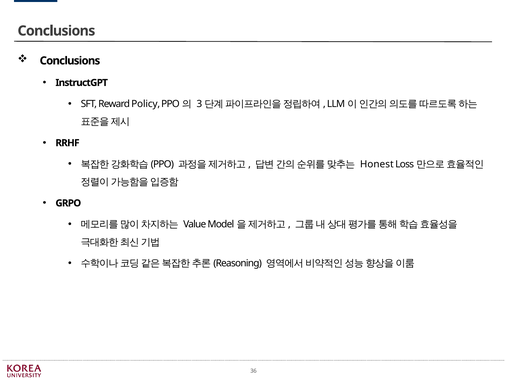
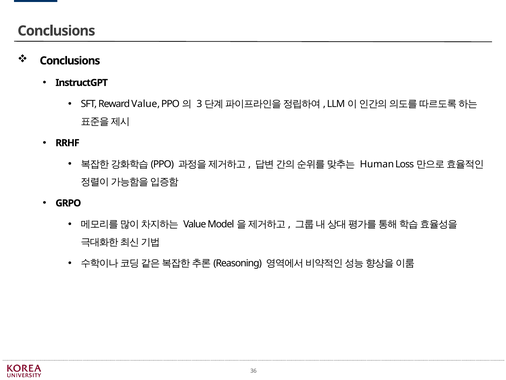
Reward Policy: Policy -> Value
Honest: Honest -> Human
